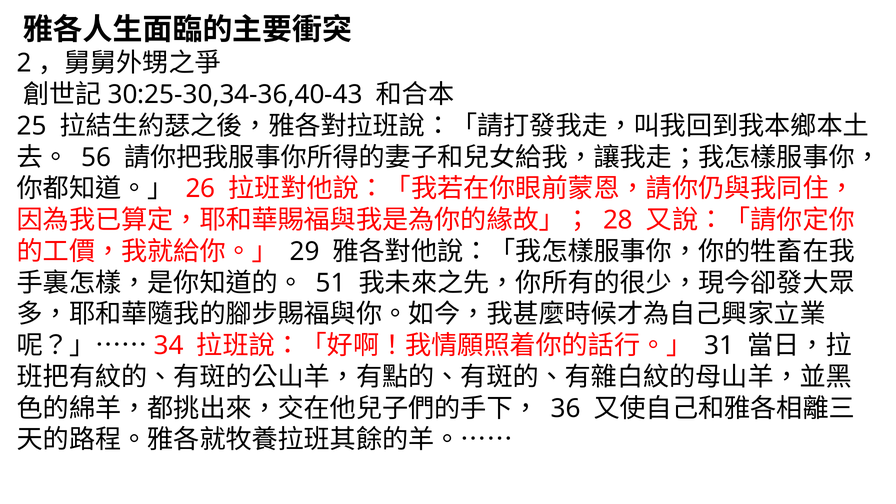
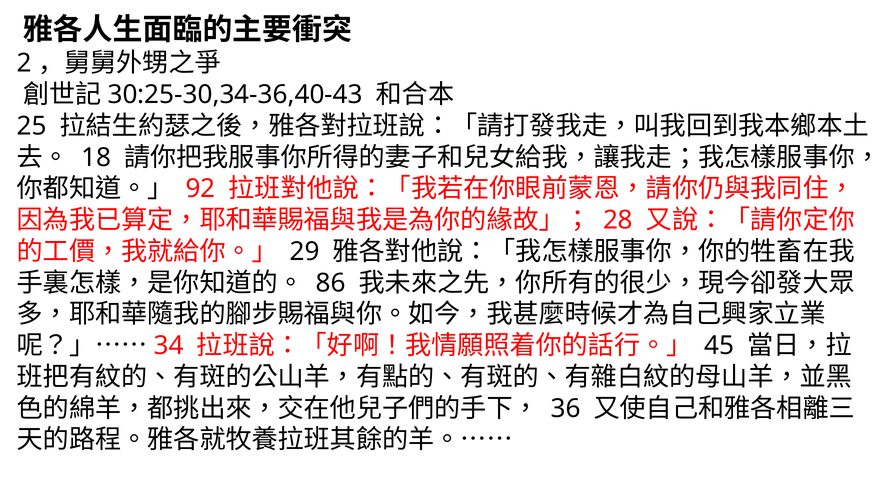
56: 56 -> 18
26: 26 -> 92
51: 51 -> 86
31: 31 -> 45
